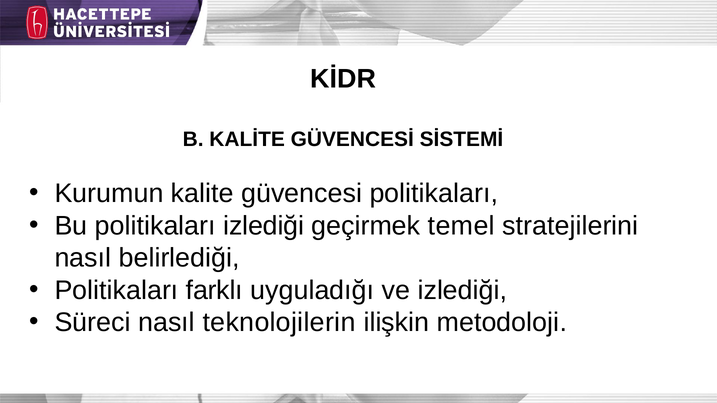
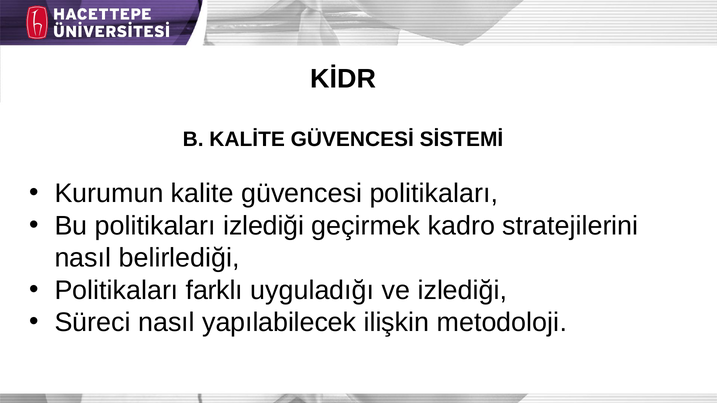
temel: temel -> kadro
teknolojilerin: teknolojilerin -> yapılabilecek
